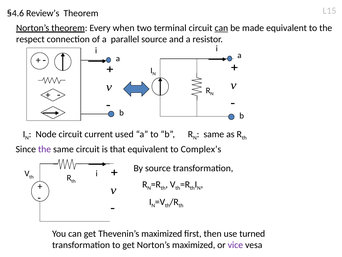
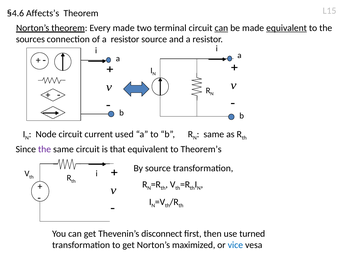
Review’s: Review’s -> Affects’s
Every when: when -> made
equivalent at (287, 28) underline: none -> present
respect: respect -> sources
of a parallel: parallel -> resistor
Complex’s: Complex’s -> Theorem’s
Thevenin’s maximized: maximized -> disconnect
vice colour: purple -> blue
